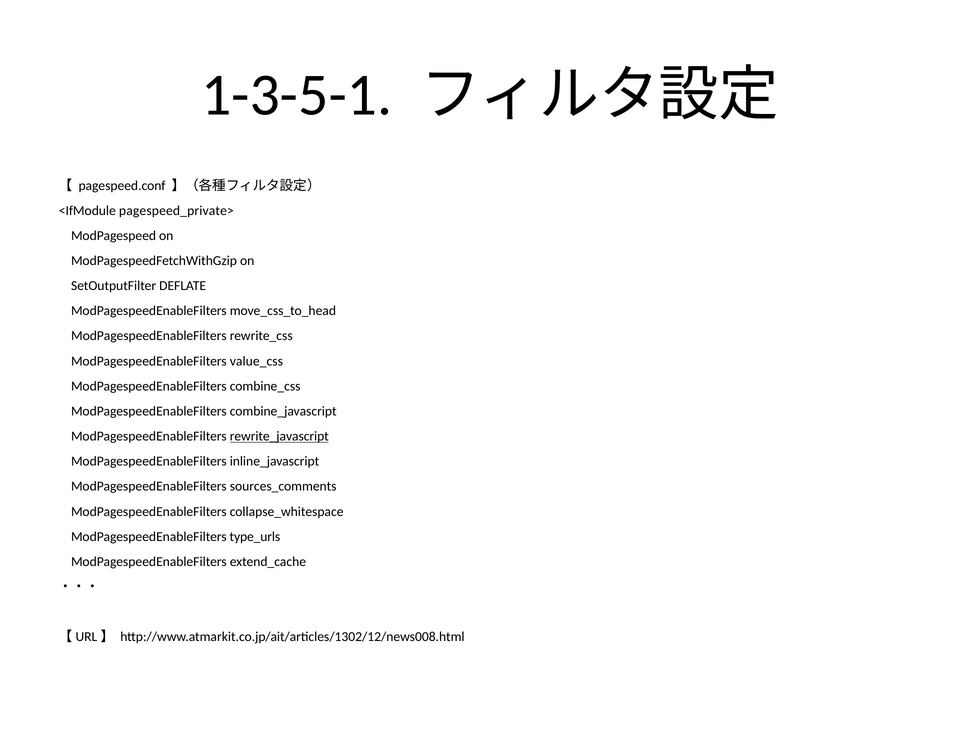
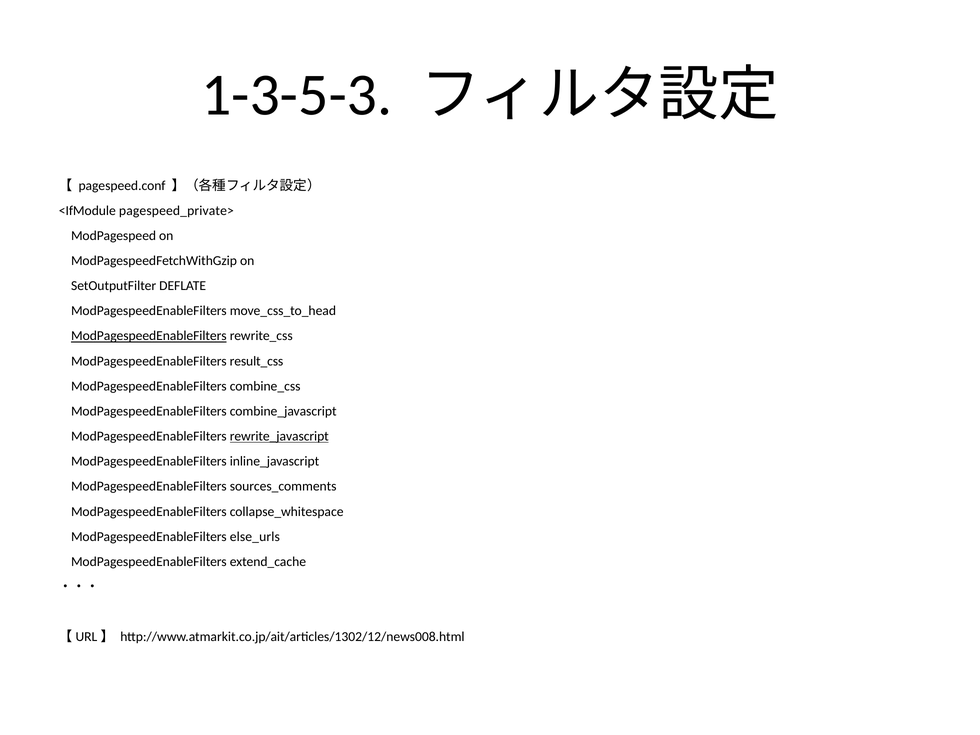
1-3-5-1: 1-3-5-1 -> 1-3-5-3
ModPagespeedEnableFilters at (149, 336) underline: none -> present
value_css: value_css -> result_css
type_urls: type_urls -> else_urls
